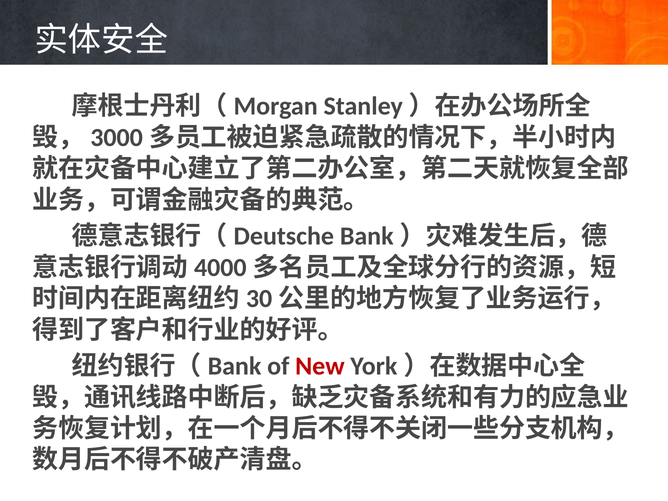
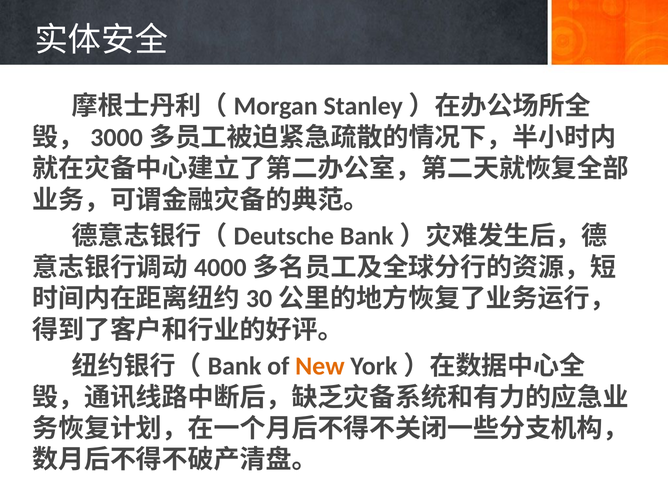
New colour: red -> orange
